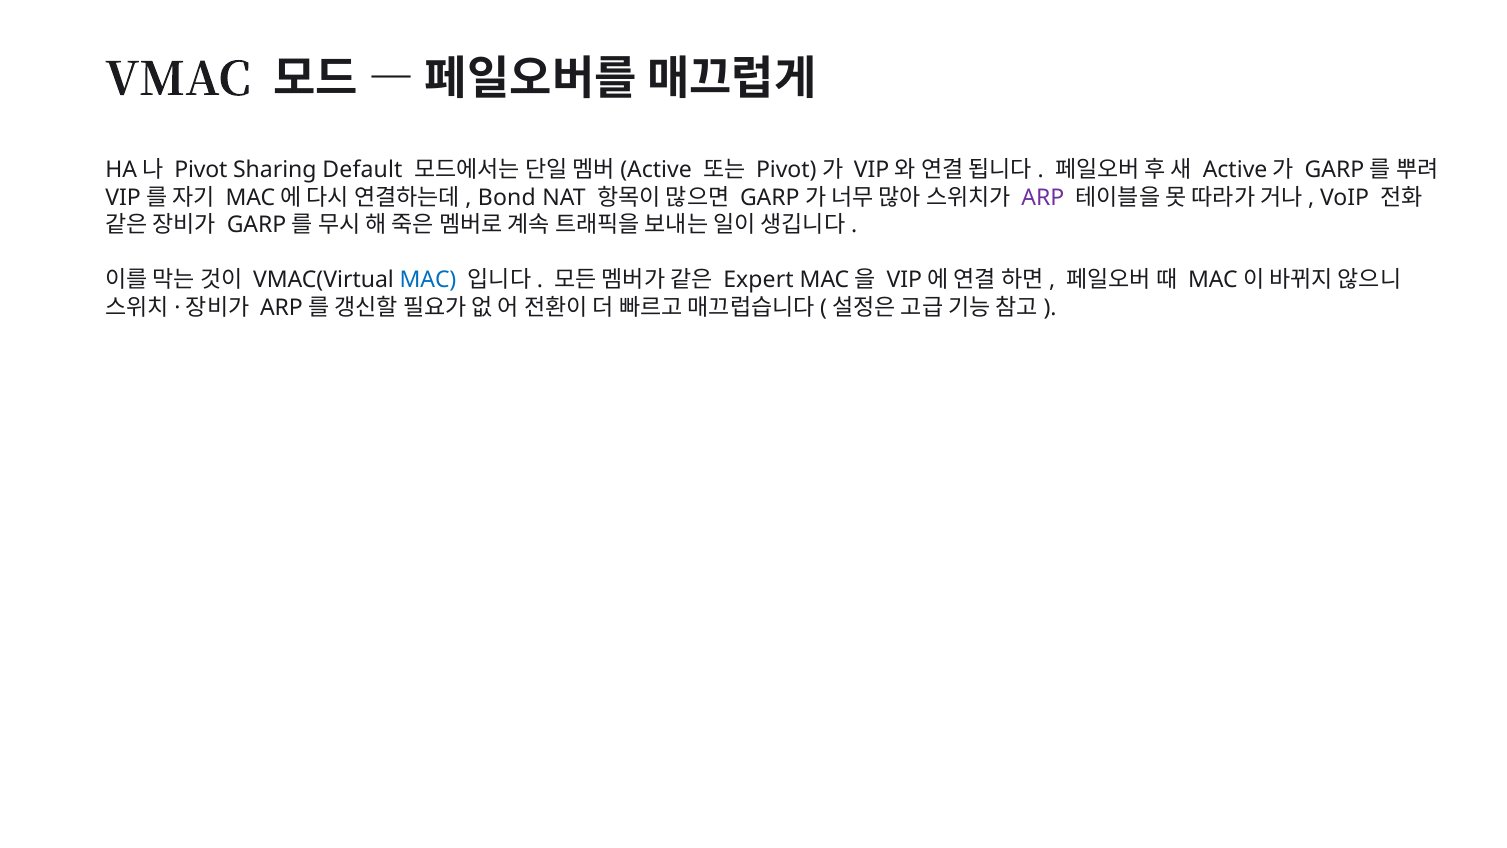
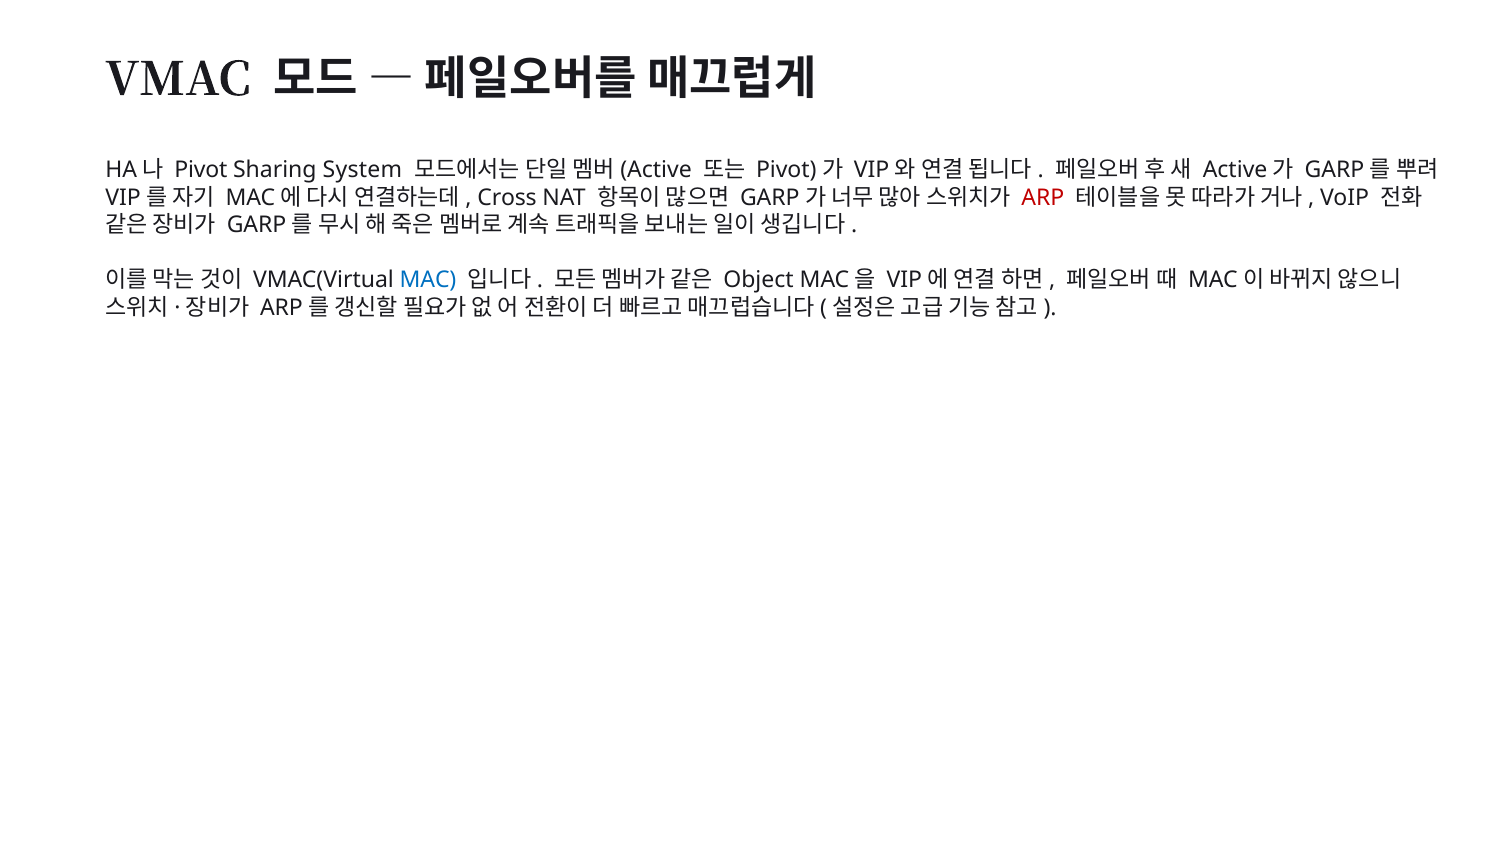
Default: Default -> System
Bond: Bond -> Cross
ARP at (1043, 197) colour: purple -> red
Expert: Expert -> Object
